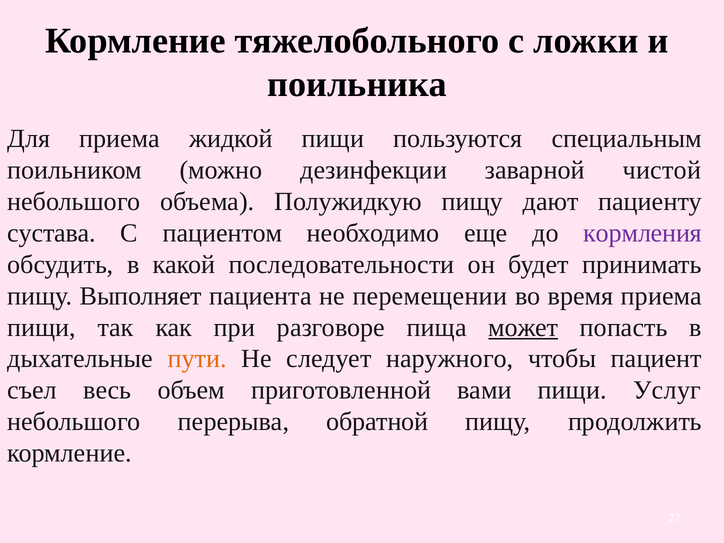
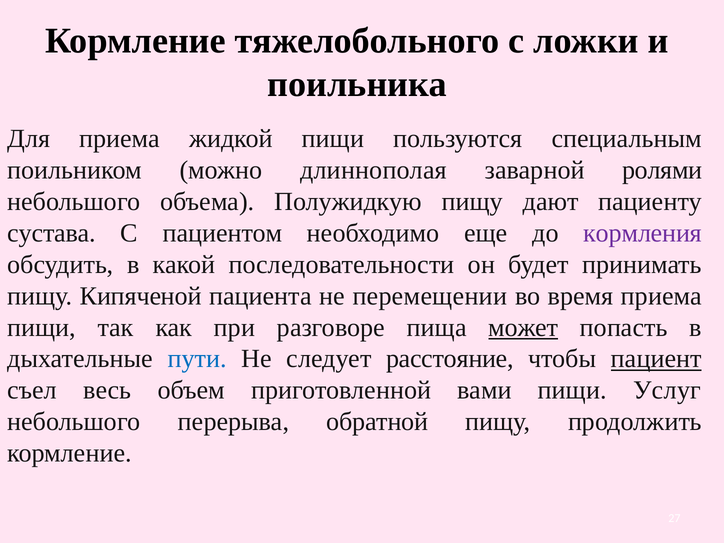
дезинфекции: дезинфекции -> длиннополая
чистой: чистой -> ролями
Выполняет: Выполняет -> Кипяченой
пути colour: orange -> blue
наружного: наружного -> расстояние
пациент underline: none -> present
